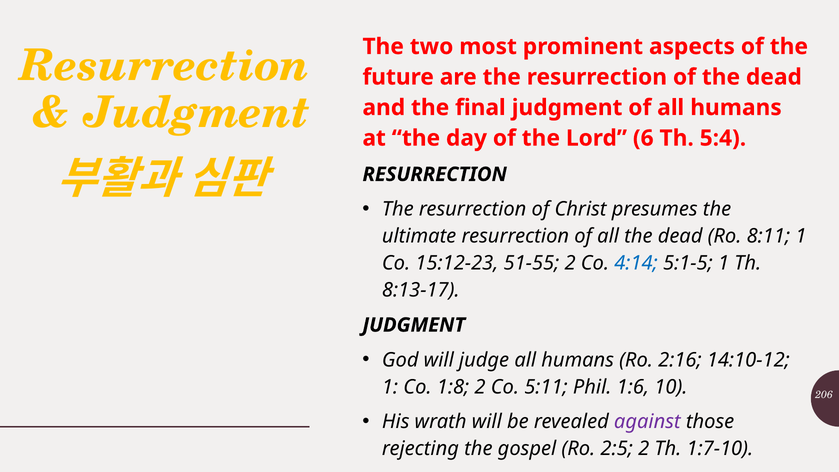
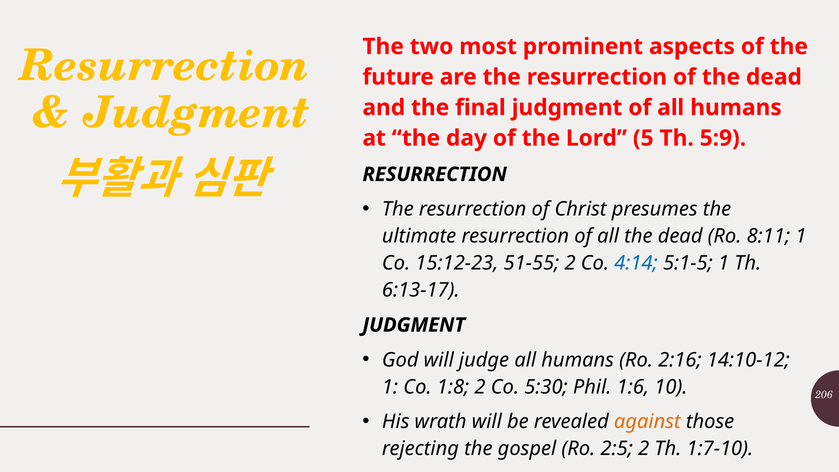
6: 6 -> 5
5:4: 5:4 -> 5:9
8:13-17: 8:13-17 -> 6:13-17
5:11: 5:11 -> 5:30
against colour: purple -> orange
